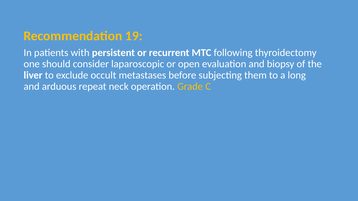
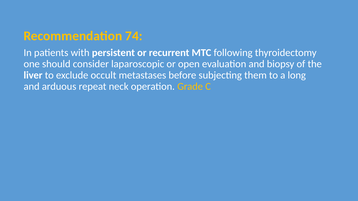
19: 19 -> 74
